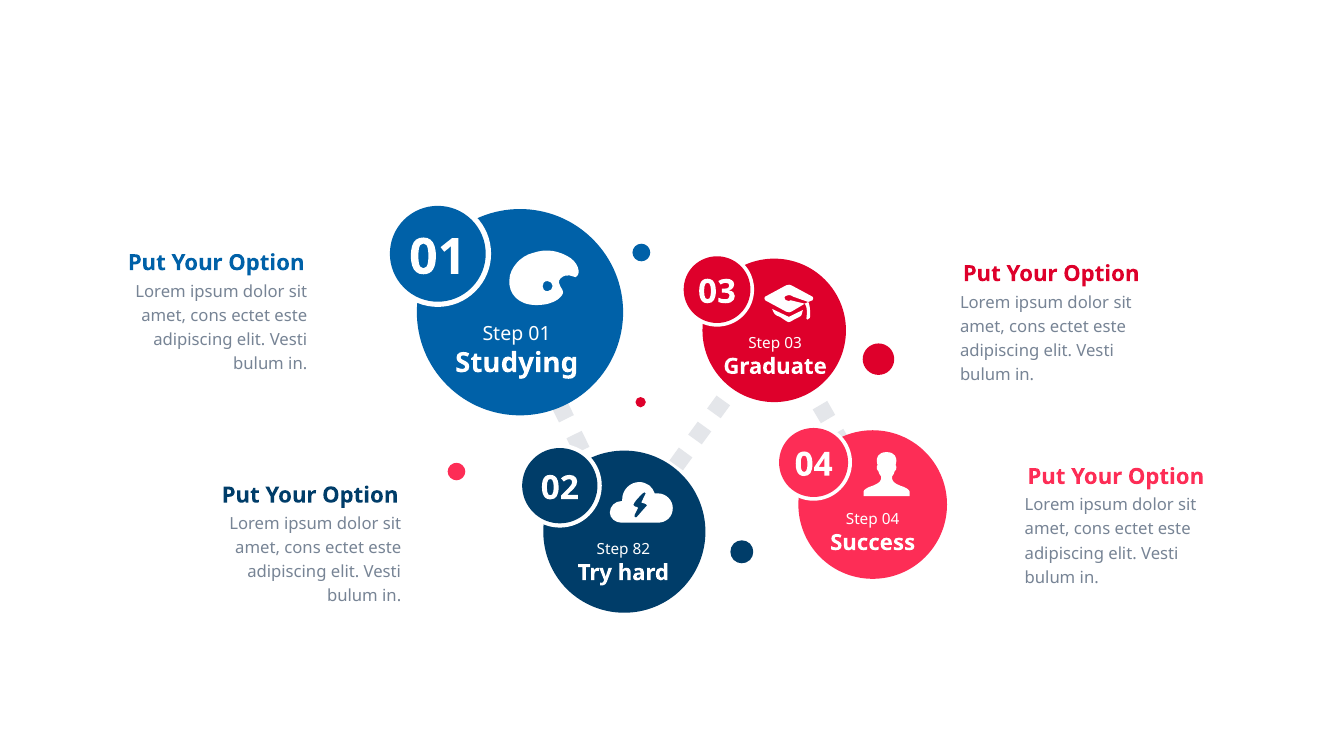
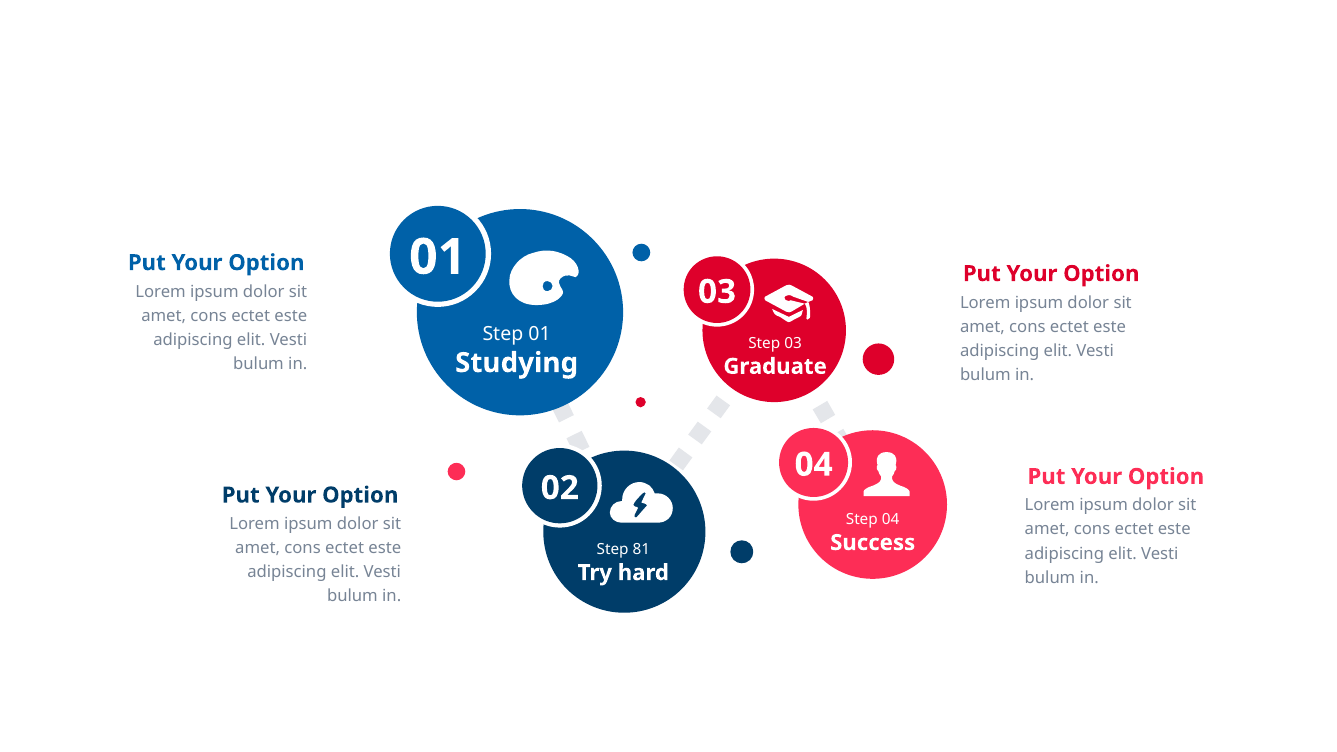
82: 82 -> 81
